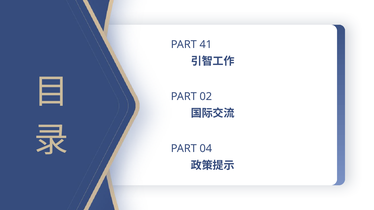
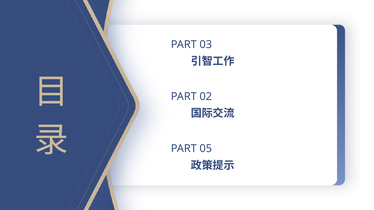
41: 41 -> 03
04: 04 -> 05
